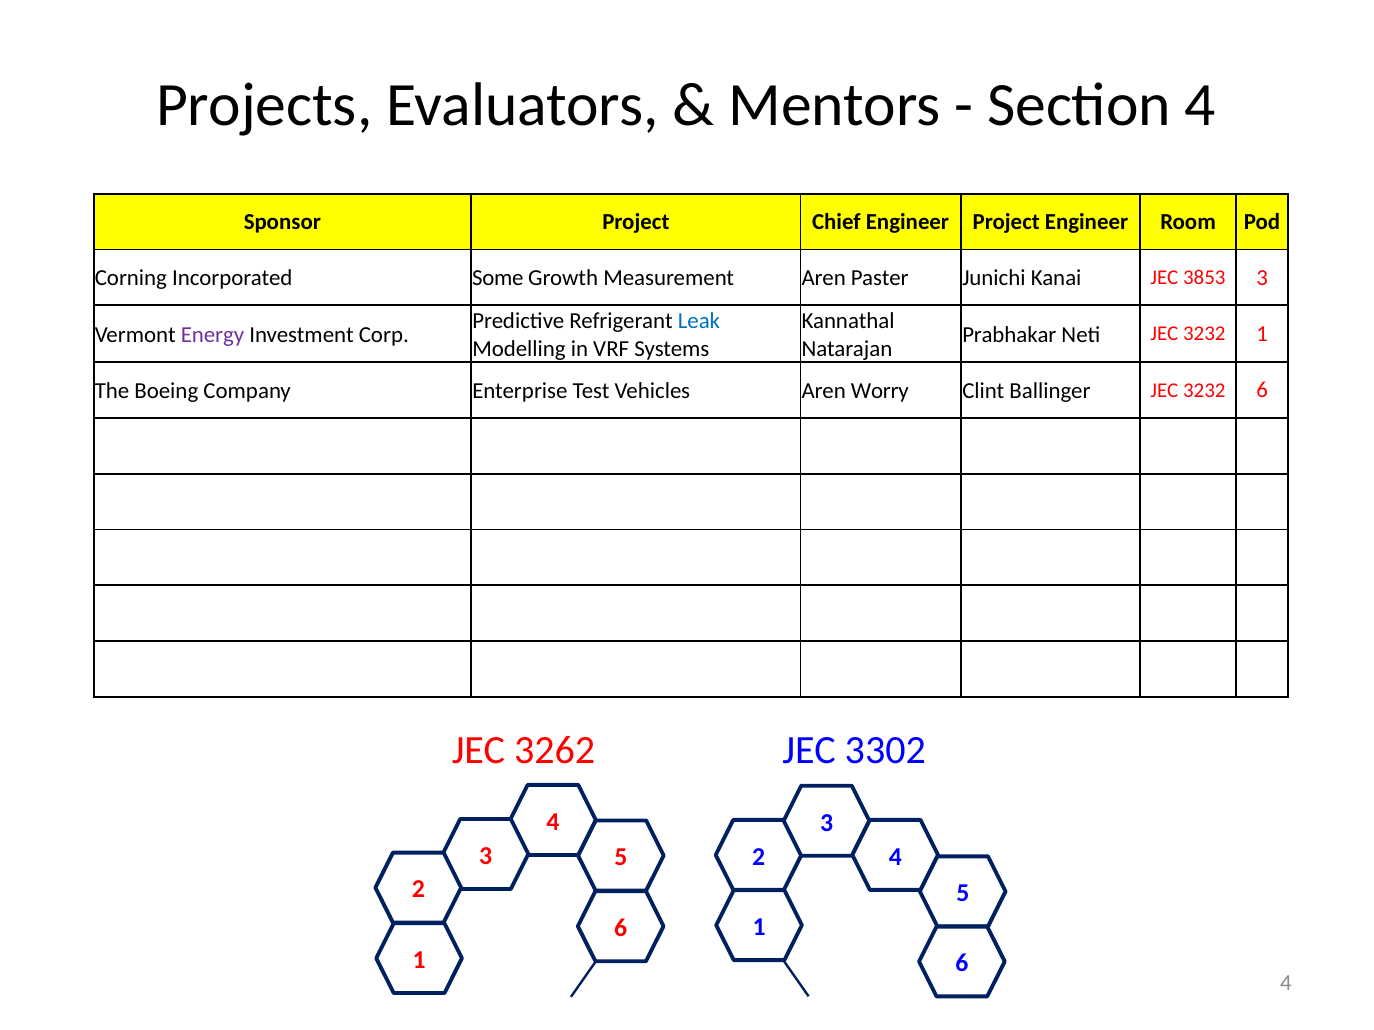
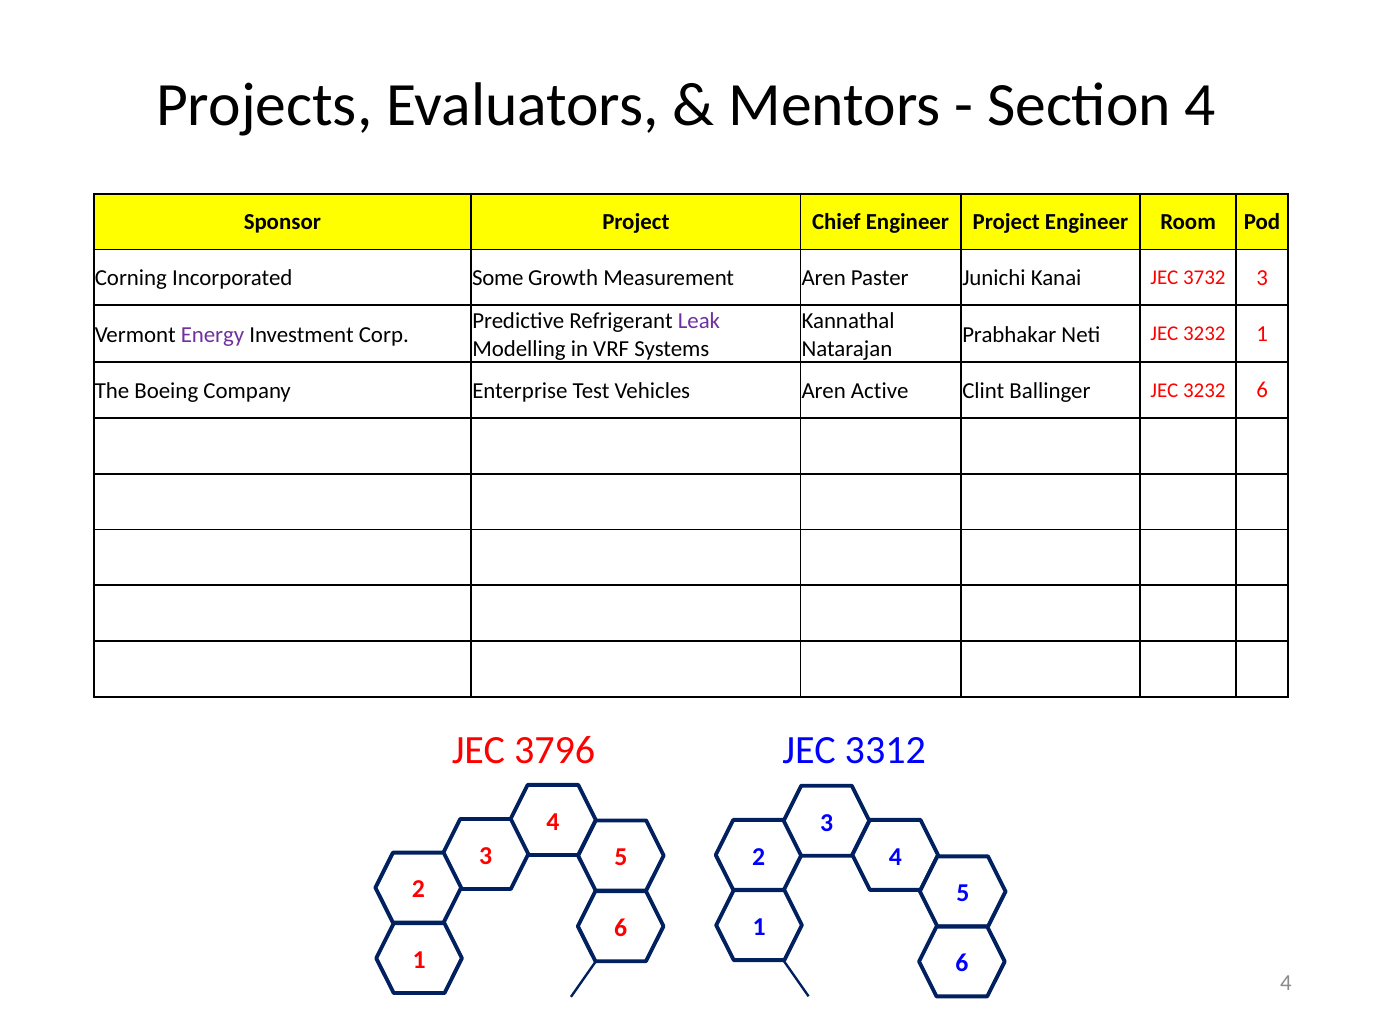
3853: 3853 -> 3732
Leak colour: blue -> purple
Worry: Worry -> Active
3262: 3262 -> 3796
3302: 3302 -> 3312
